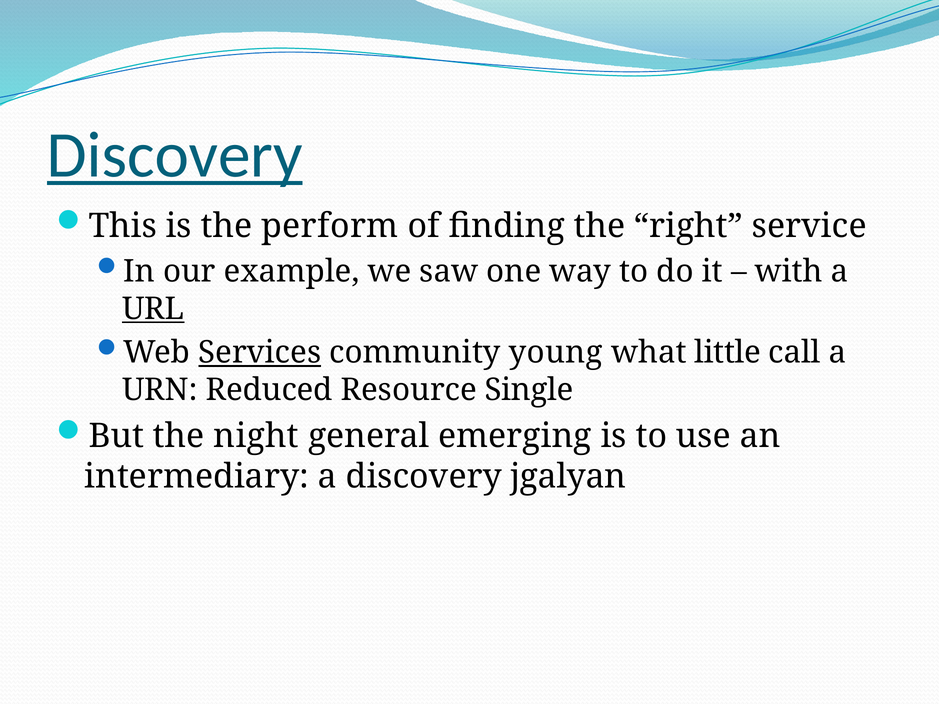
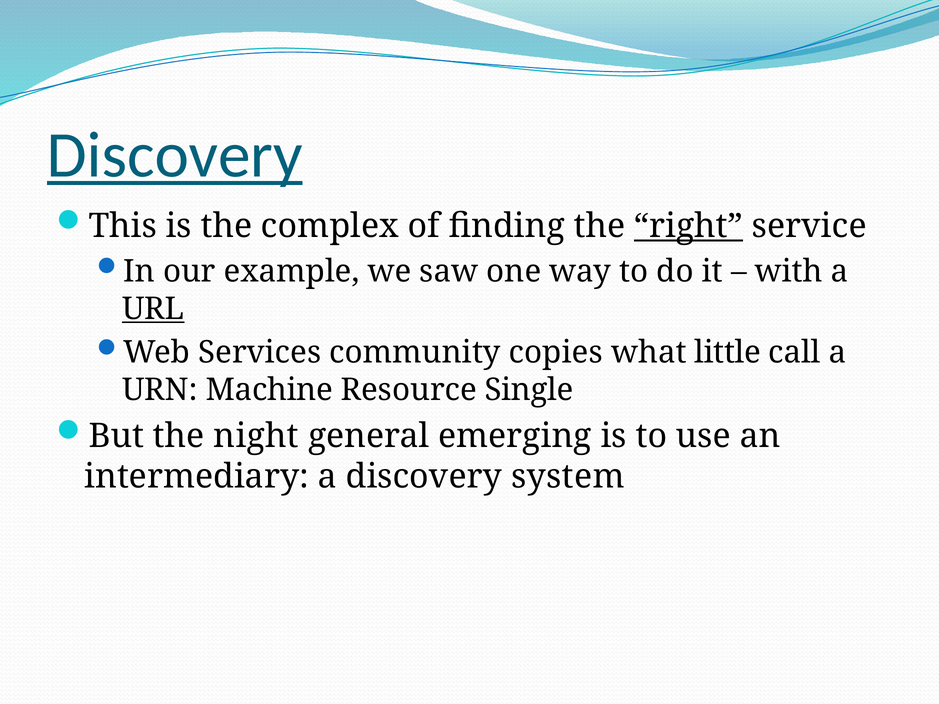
perform: perform -> complex
right underline: none -> present
Services underline: present -> none
young: young -> copies
Reduced: Reduced -> Machine
jgalyan: jgalyan -> system
